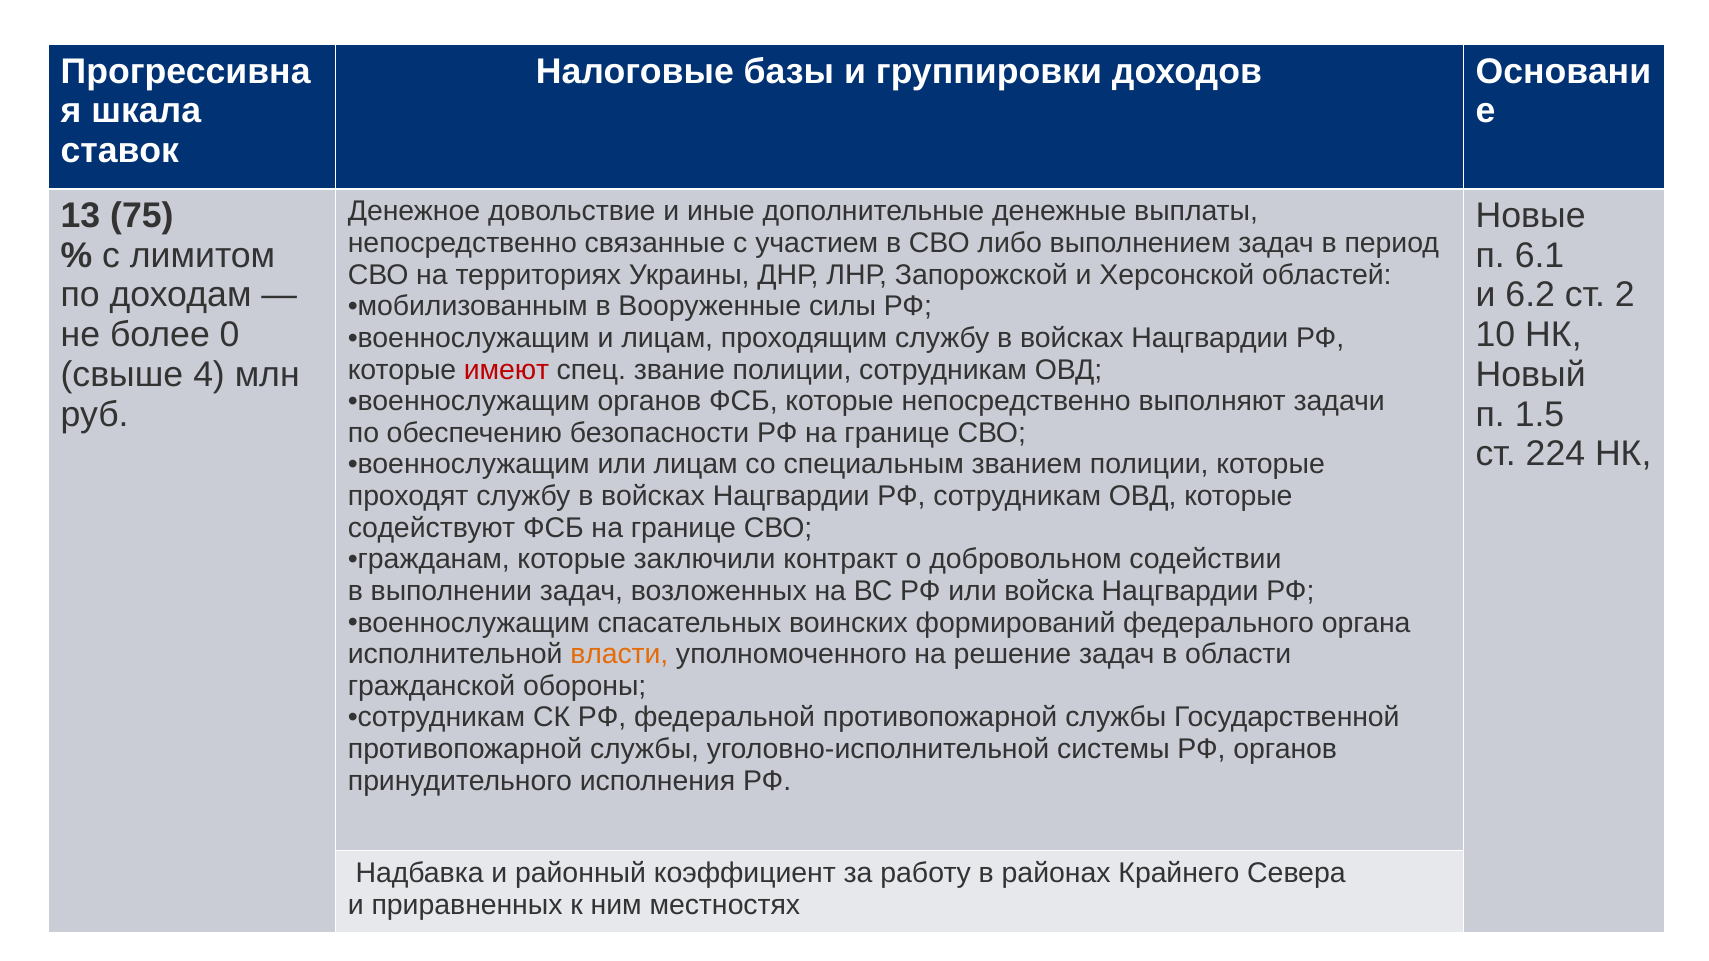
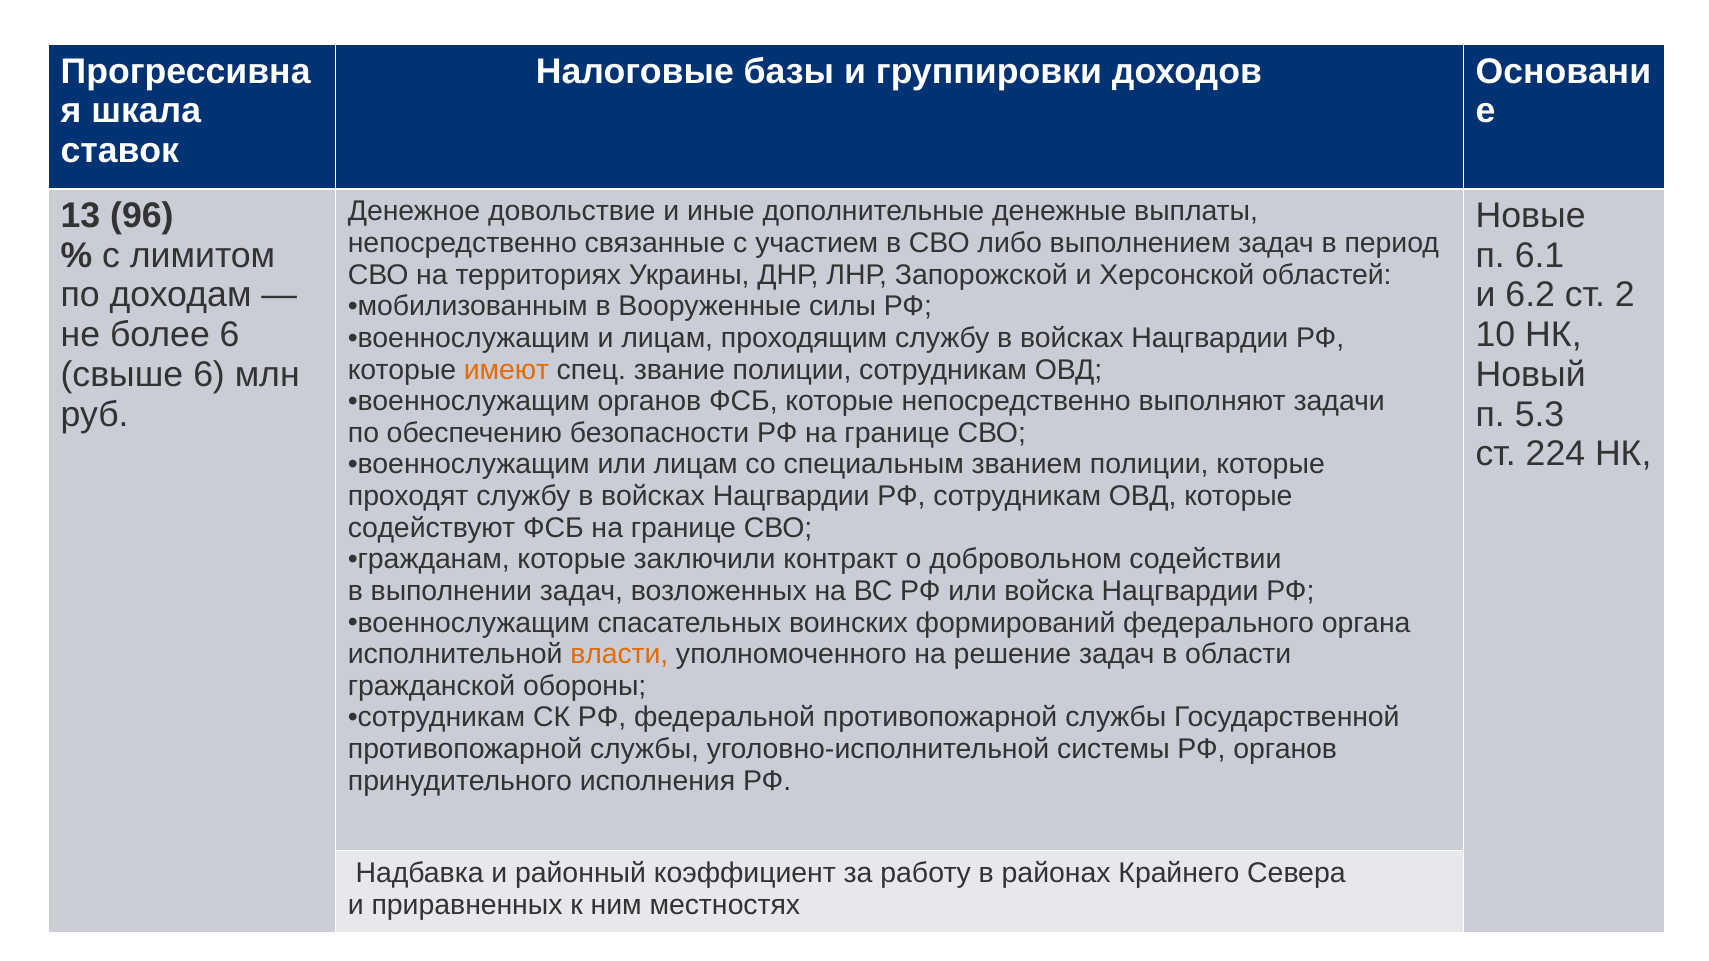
75: 75 -> 96
более 0: 0 -> 6
имеют colour: red -> orange
свыше 4: 4 -> 6
1.5: 1.5 -> 5.3
